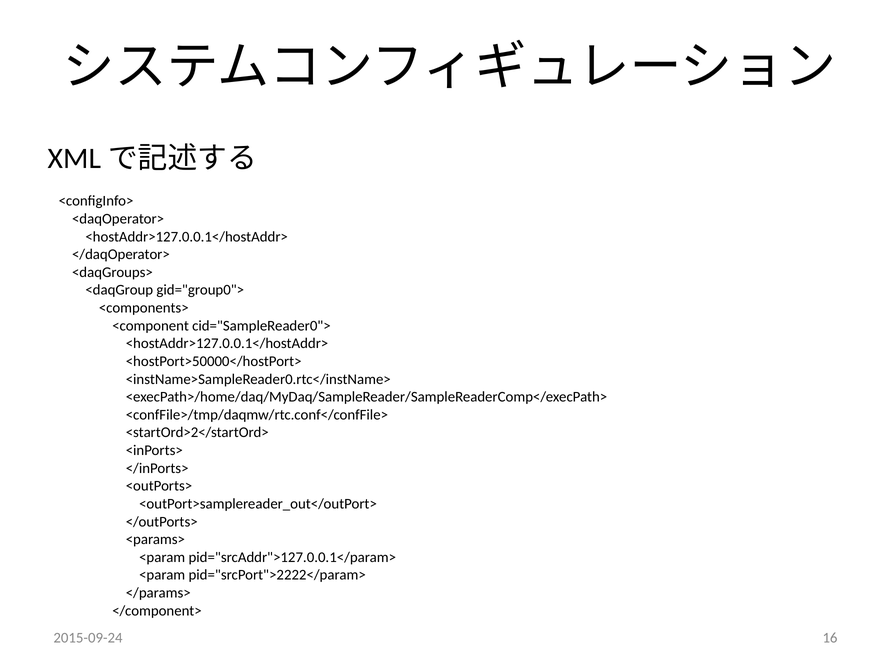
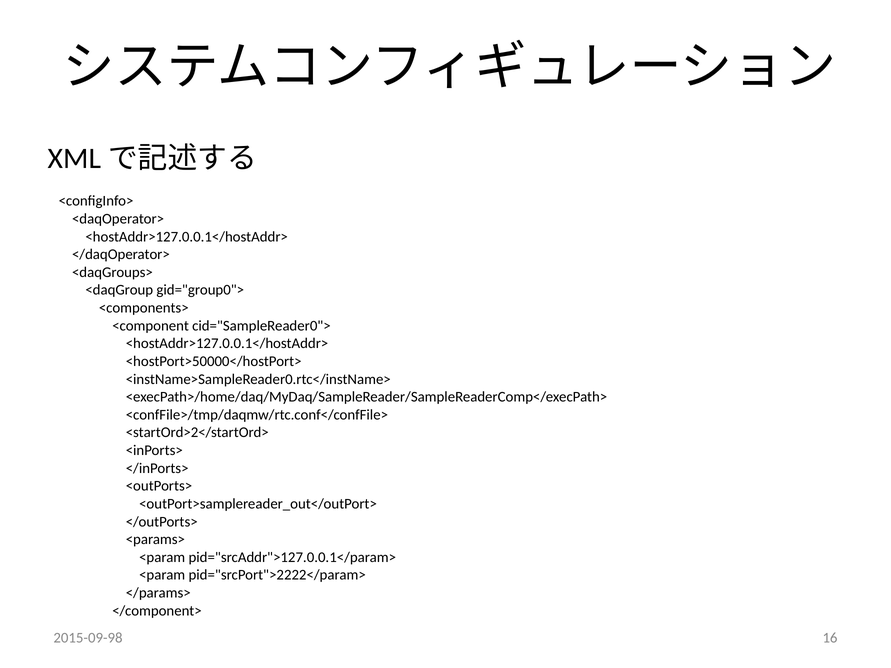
2015-09-24: 2015-09-24 -> 2015-09-98
